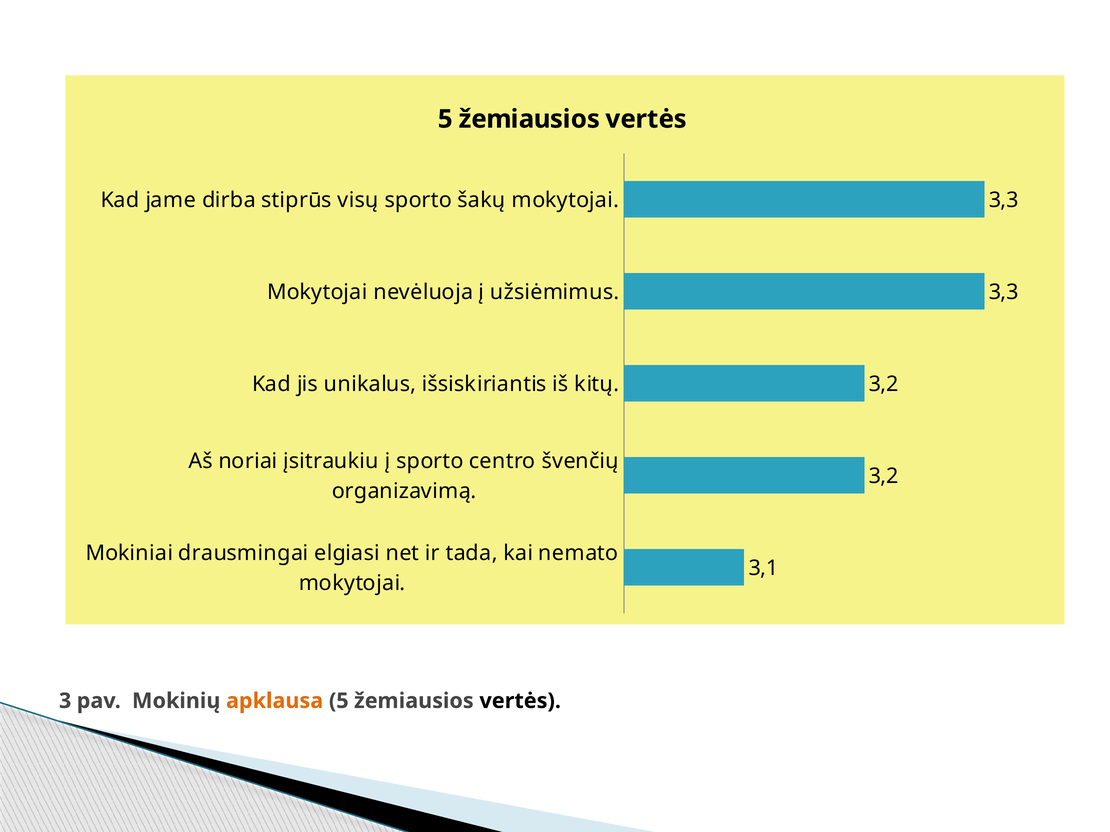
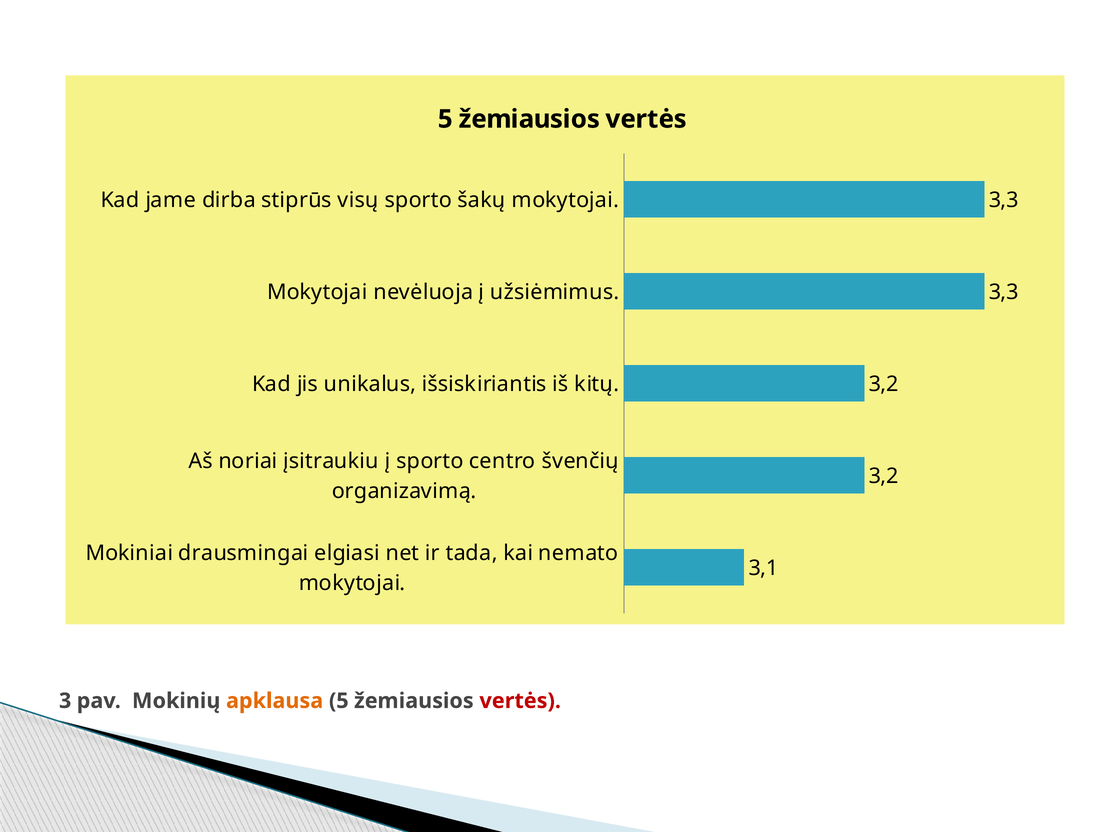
vertės at (520, 701) colour: black -> red
